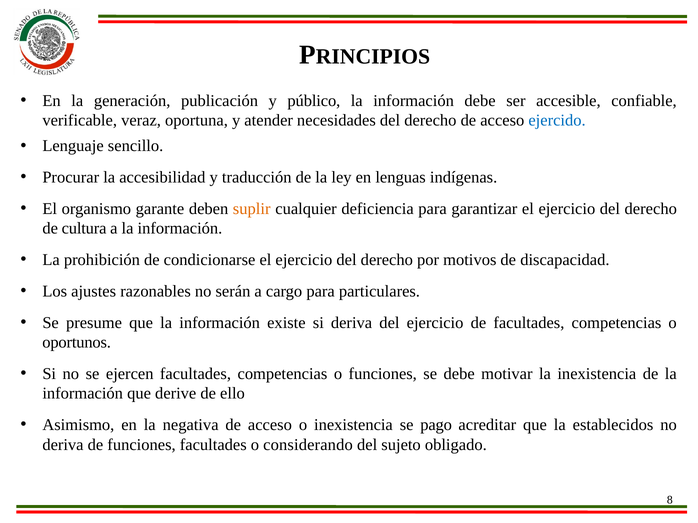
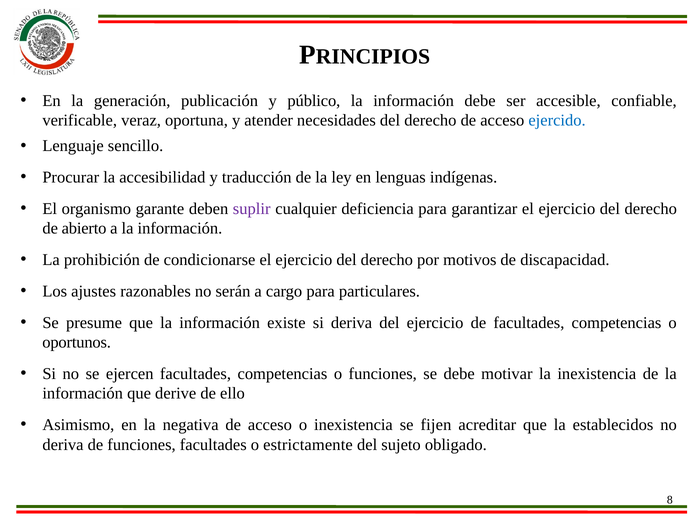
suplir colour: orange -> purple
cultura: cultura -> abierto
pago: pago -> fijen
considerando: considerando -> estrictamente
